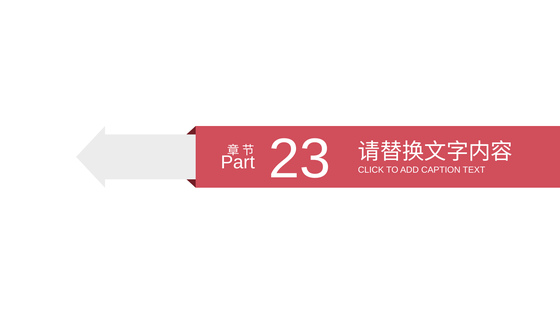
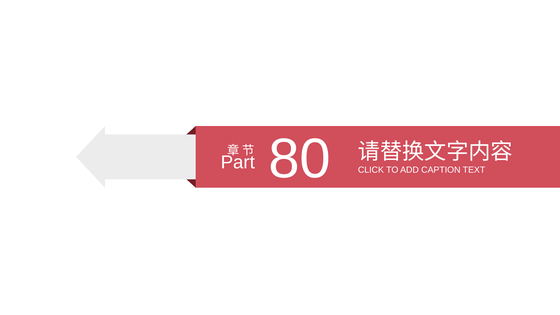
23: 23 -> 80
